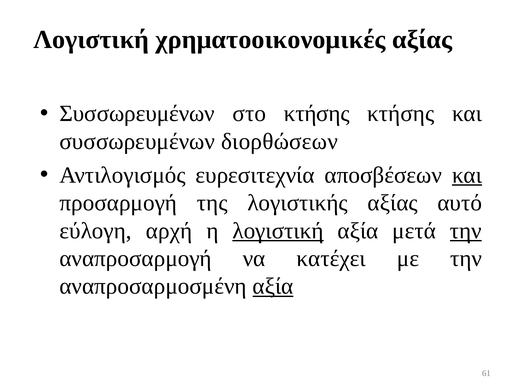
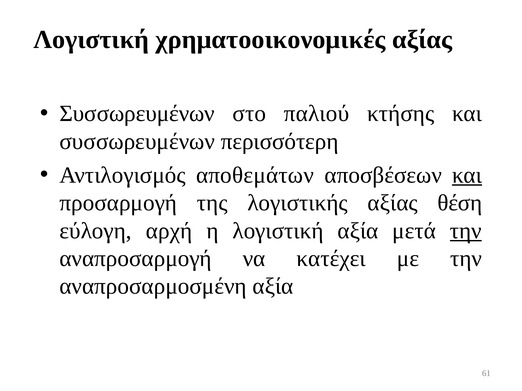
στο κτήσης: κτήσης -> παλιού
διορθώσεων: διορθώσεων -> περισσότερη
ευρεσιτεχνία: ευρεσιτεχνία -> αποθεμάτων
αυτό: αυτό -> θέση
λογιστική at (278, 231) underline: present -> none
αξία at (273, 287) underline: present -> none
